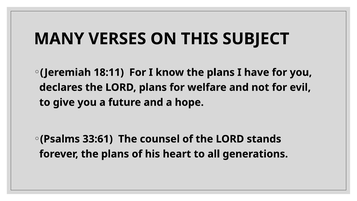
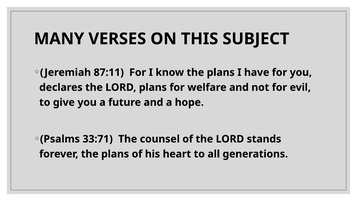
18:11: 18:11 -> 87:11
33:61: 33:61 -> 33:71
